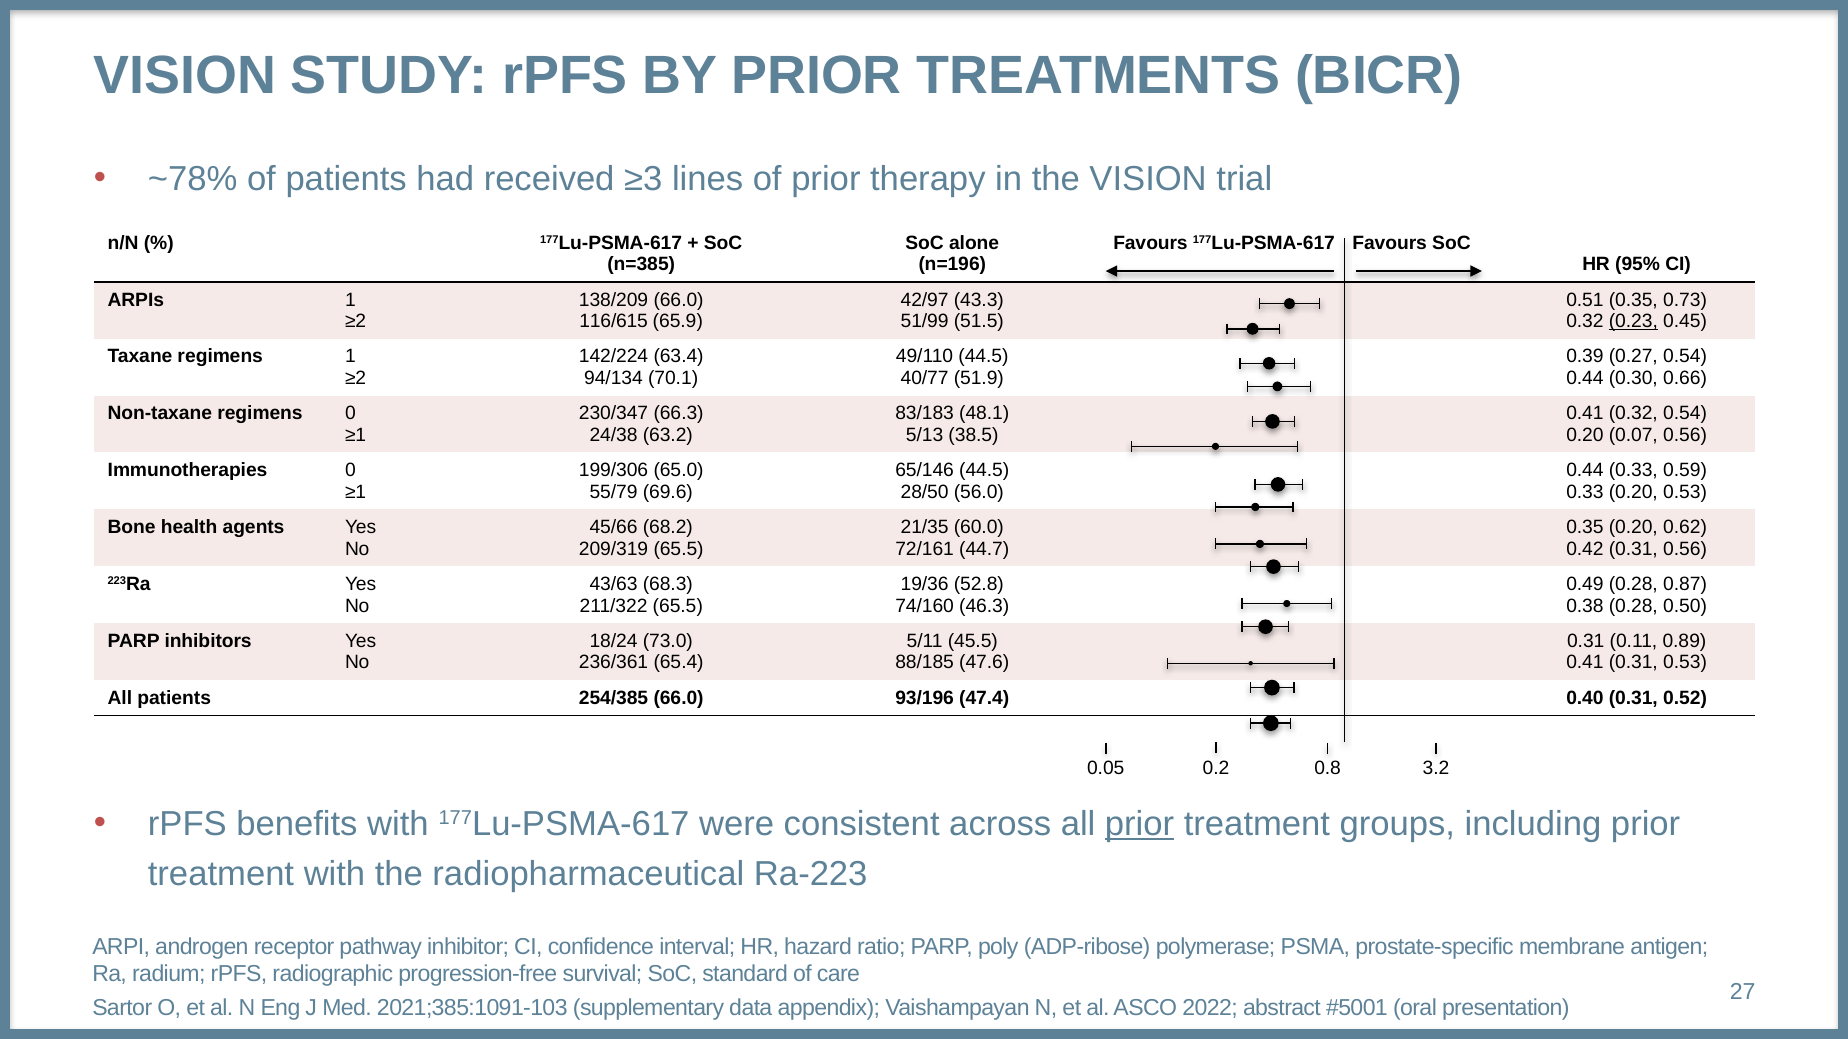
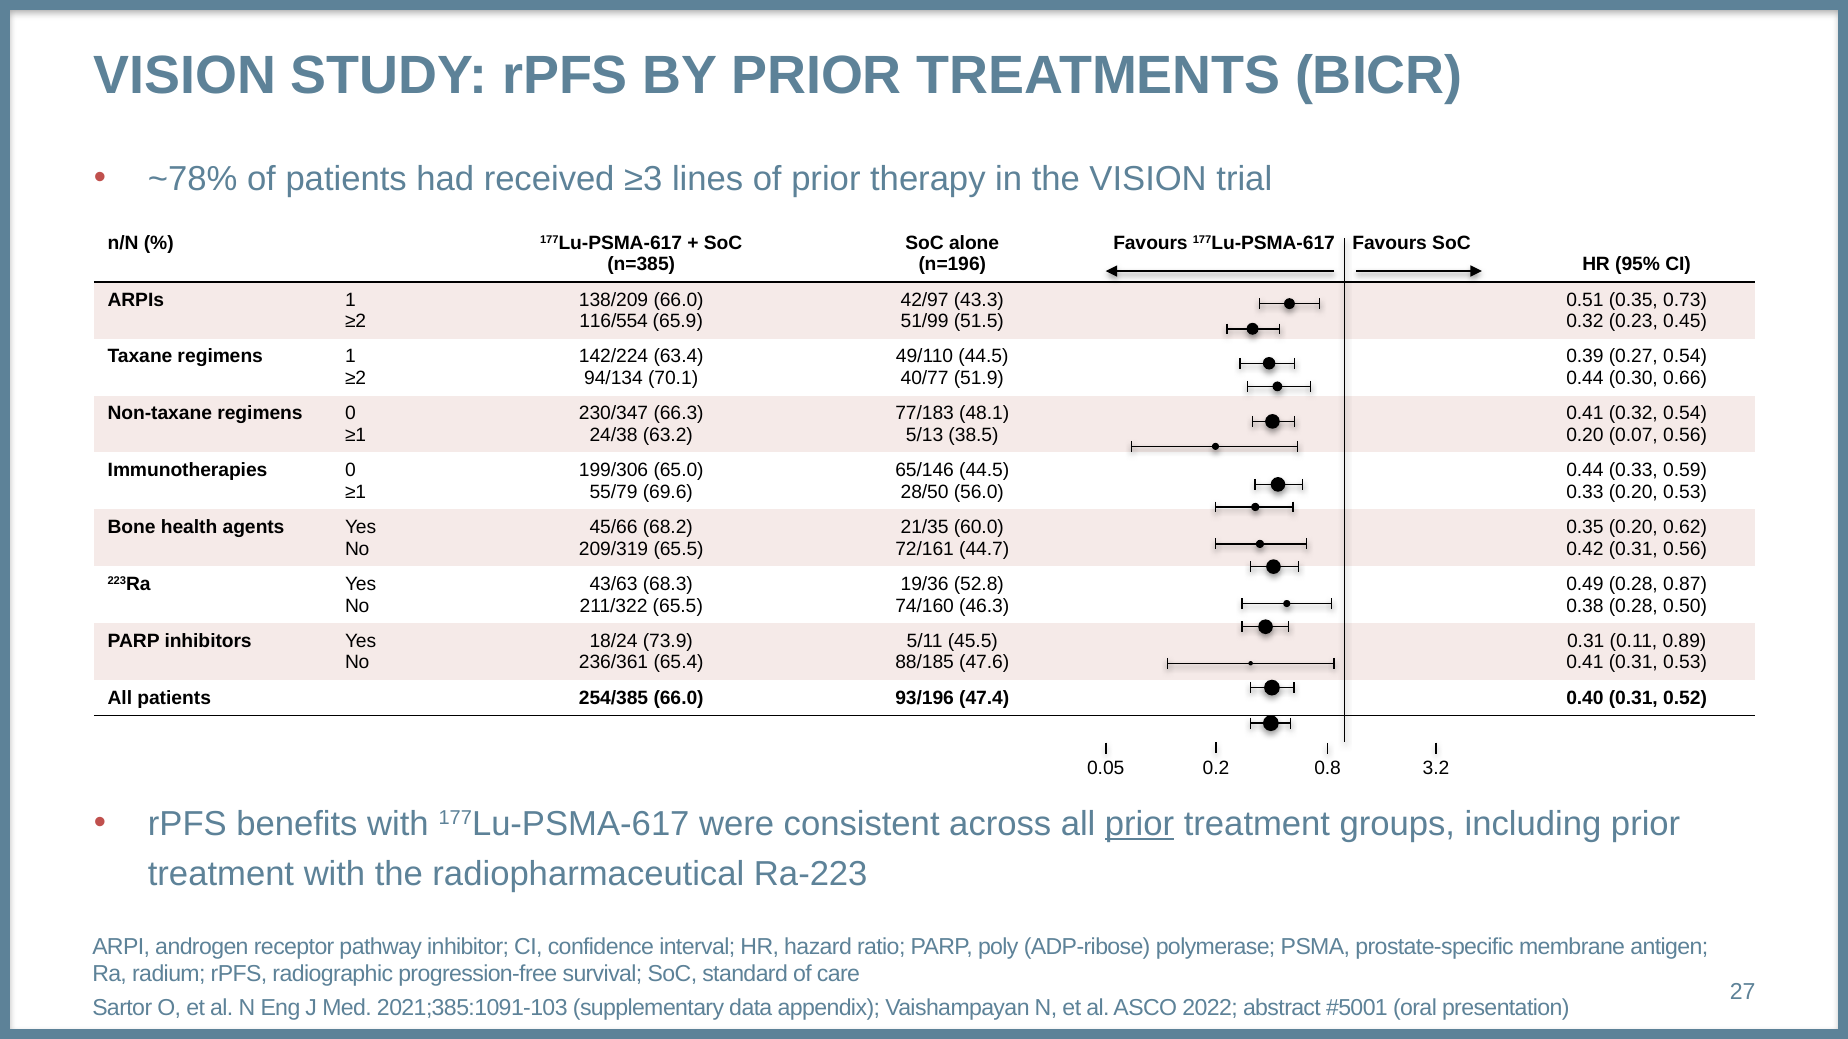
116/615: 116/615 -> 116/554
0.23 underline: present -> none
83/183: 83/183 -> 77/183
73.0: 73.0 -> 73.9
